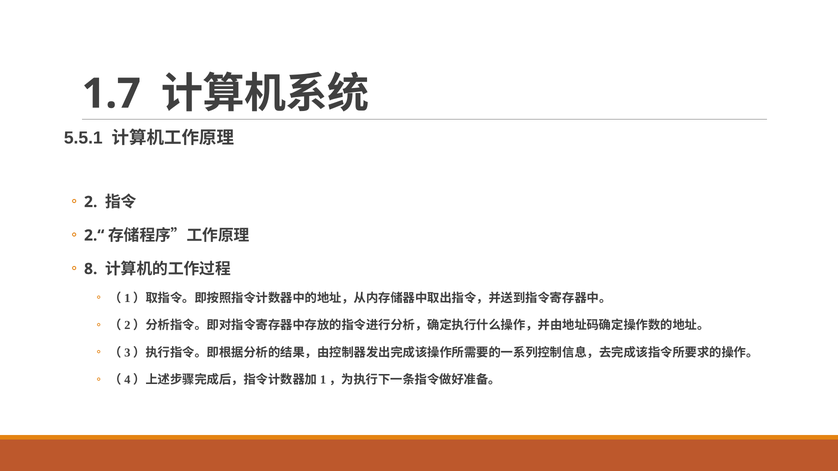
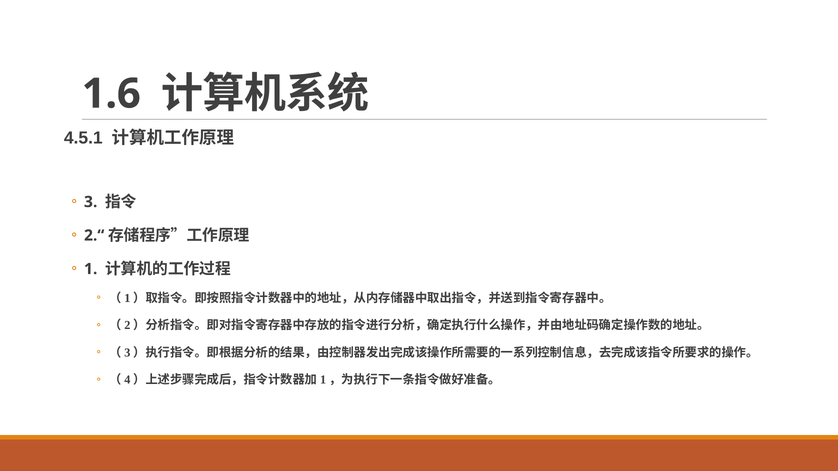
1.7: 1.7 -> 1.6
5.5.1: 5.5.1 -> 4.5.1
2: 2 -> 3
8: 8 -> 1
